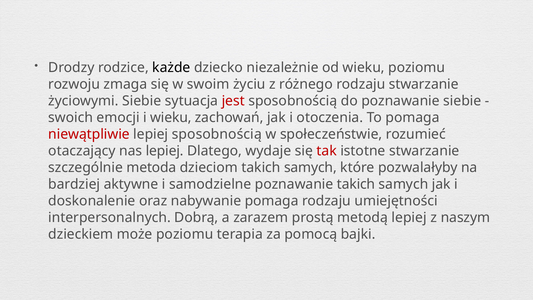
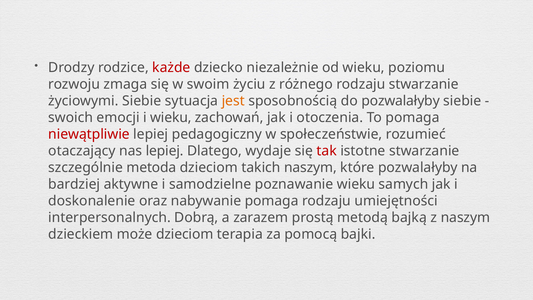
każde colour: black -> red
jest colour: red -> orange
do poznawanie: poznawanie -> pozwalałyby
lepiej sposobnością: sposobnością -> pedagogiczny
dzieciom takich samych: samych -> naszym
poznawanie takich: takich -> wieku
metodą lepiej: lepiej -> bajką
może poziomu: poziomu -> dzieciom
